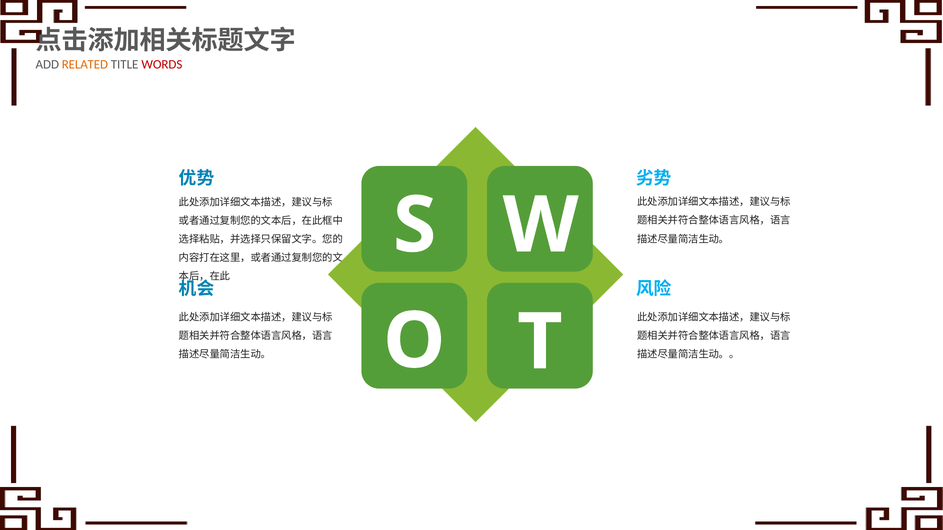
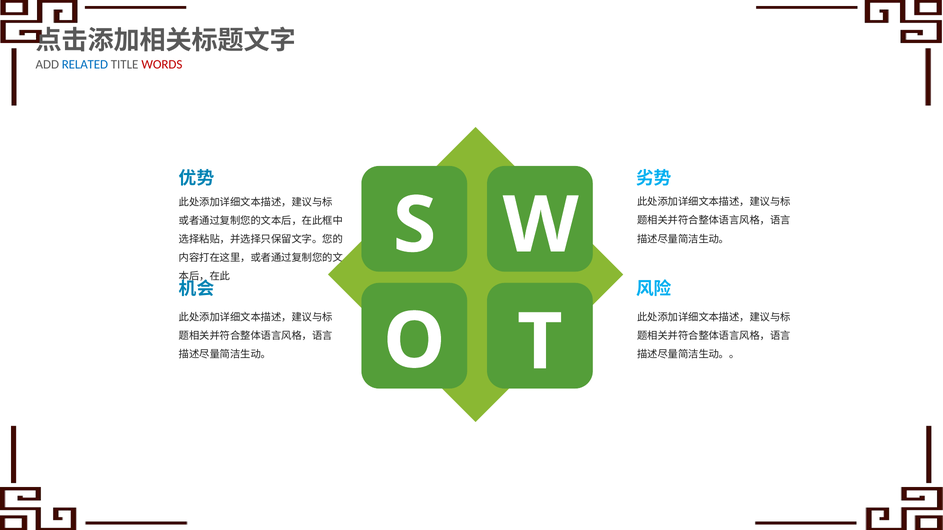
RELATED colour: orange -> blue
